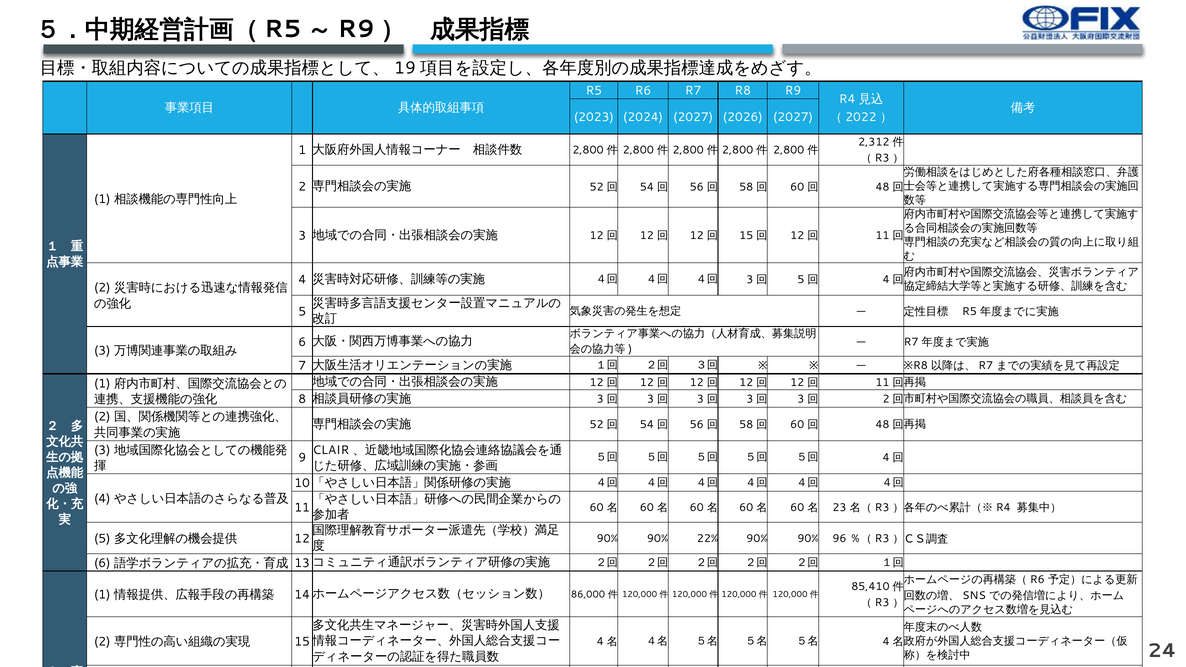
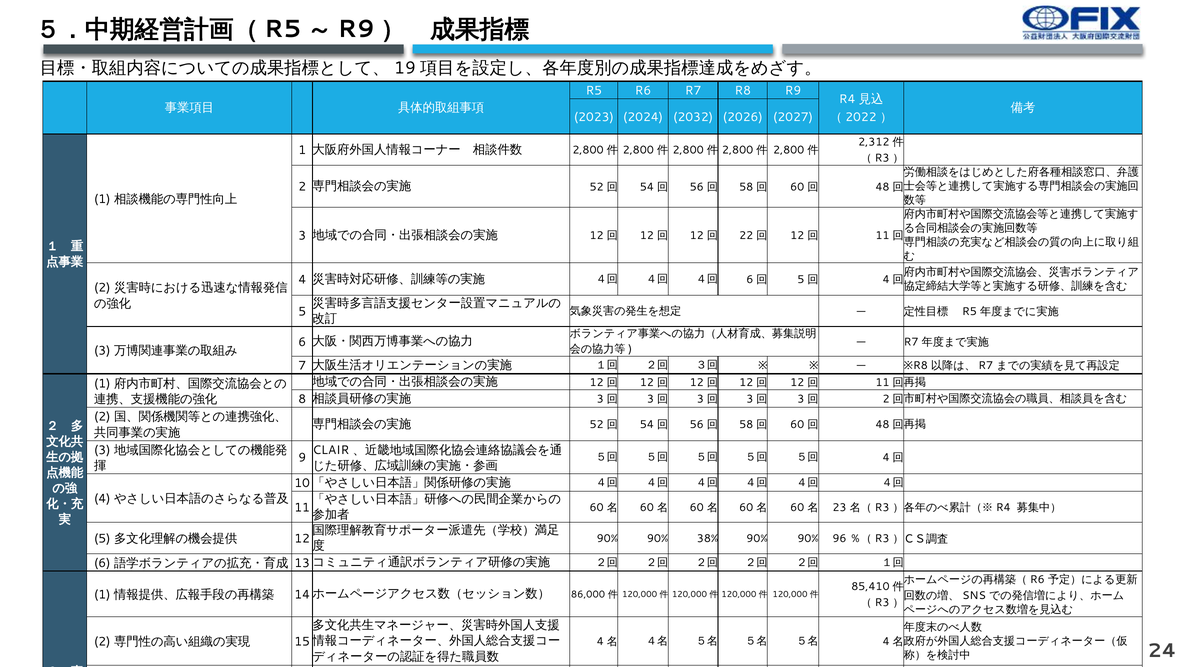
2024 2027: 2027 -> 2032
15 at (746, 236): 15 -> 22
3 at (750, 280): 3 -> 6
22%: 22% -> 38%
